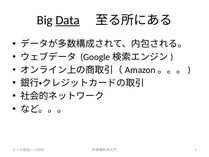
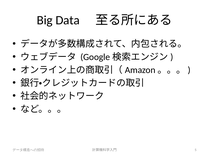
Data underline: present -> none
